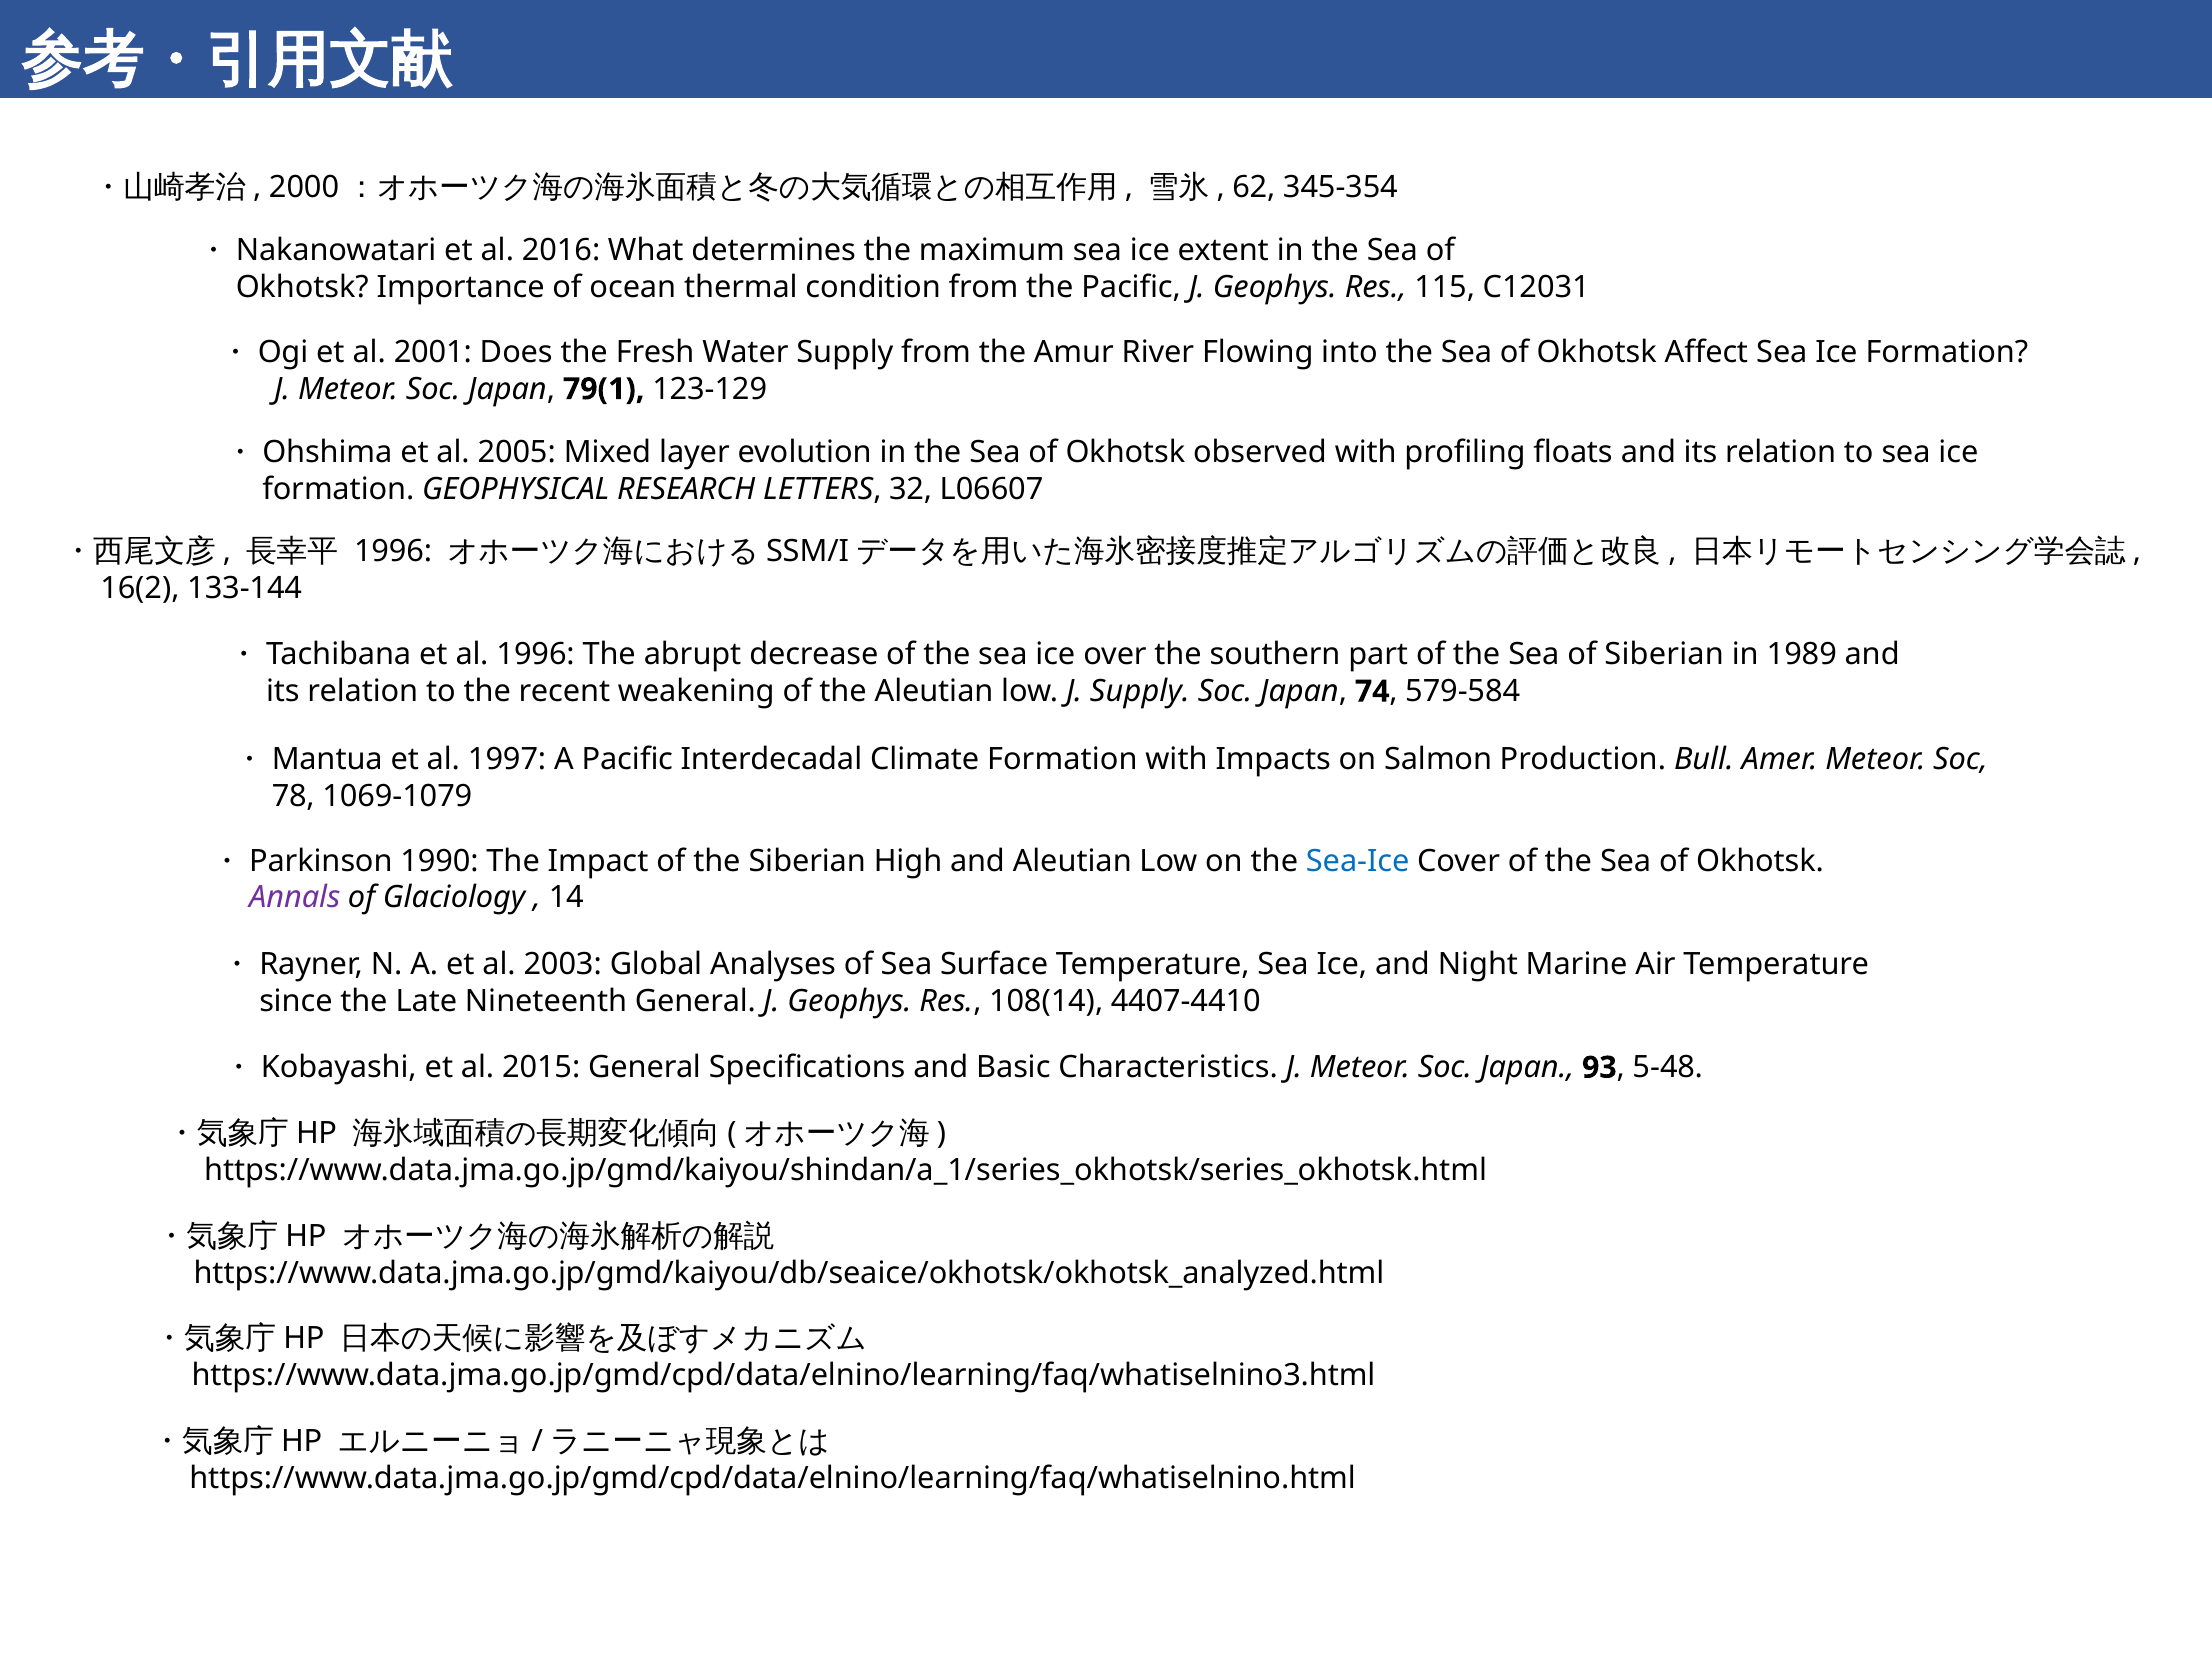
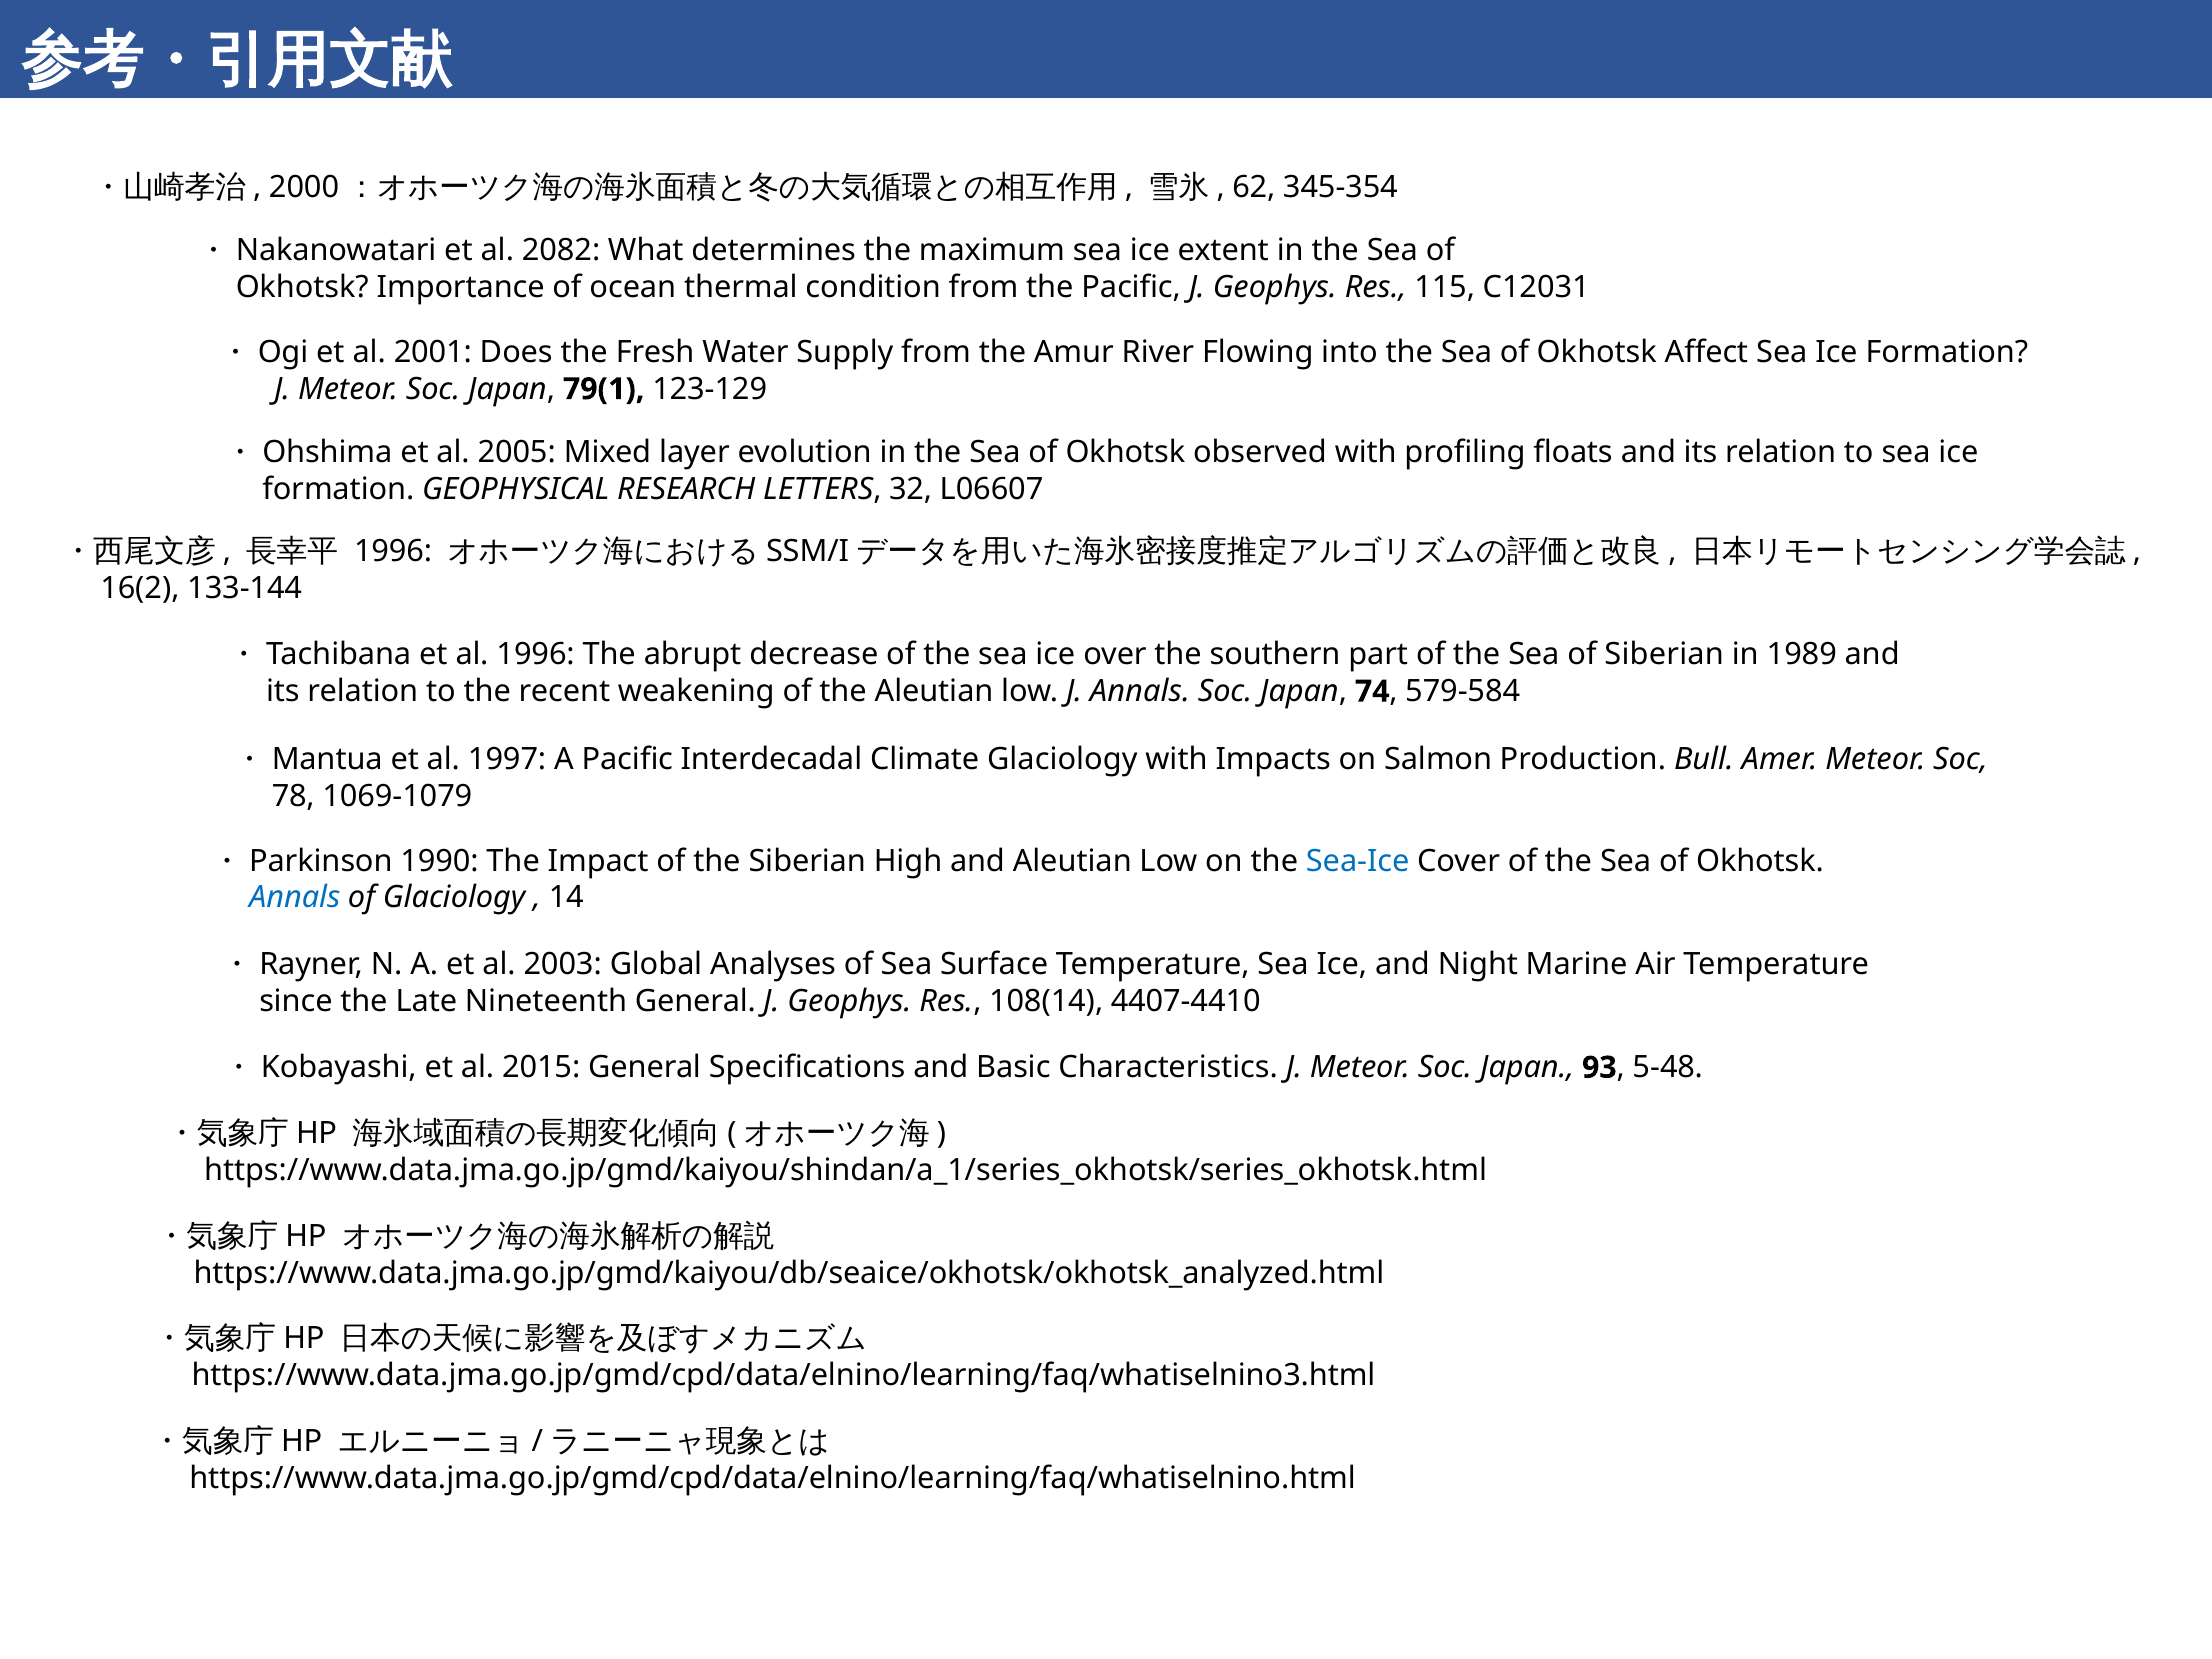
2016: 2016 -> 2082
J Supply: Supply -> Annals
Climate Formation: Formation -> Glaciology
Annals at (295, 898) colour: purple -> blue
